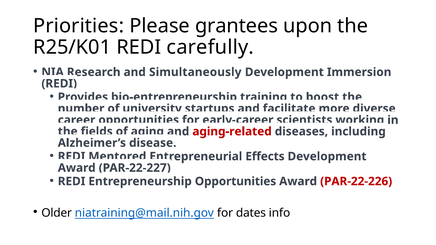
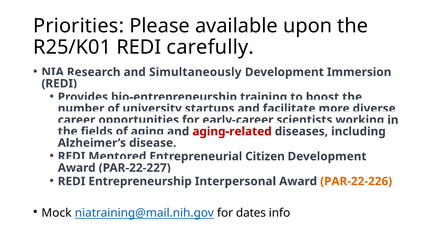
grantees: grantees -> available
Effects: Effects -> Citizen
Entrepreneurship Opportunities: Opportunities -> Interpersonal
PAR-22-226 colour: red -> orange
Older: Older -> Mock
